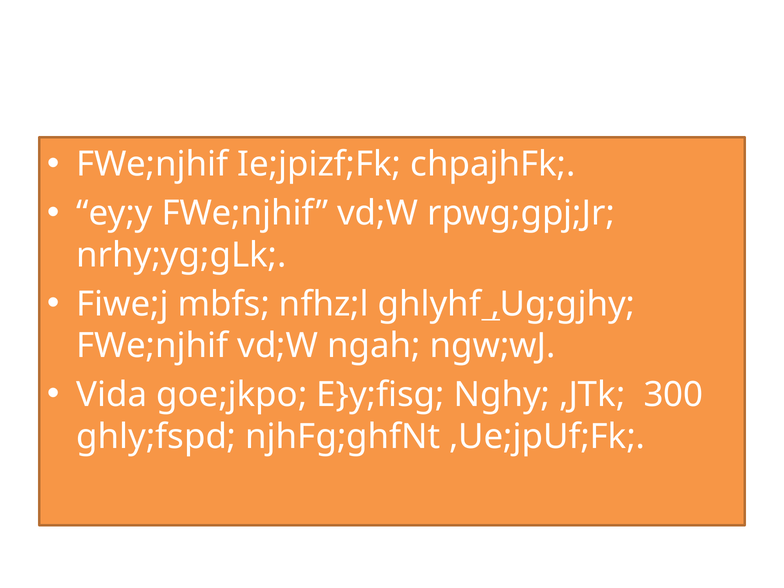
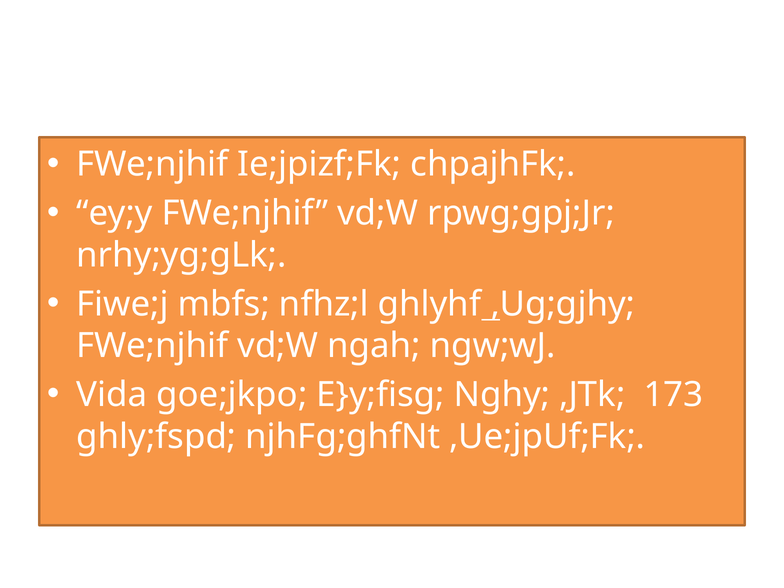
300: 300 -> 173
